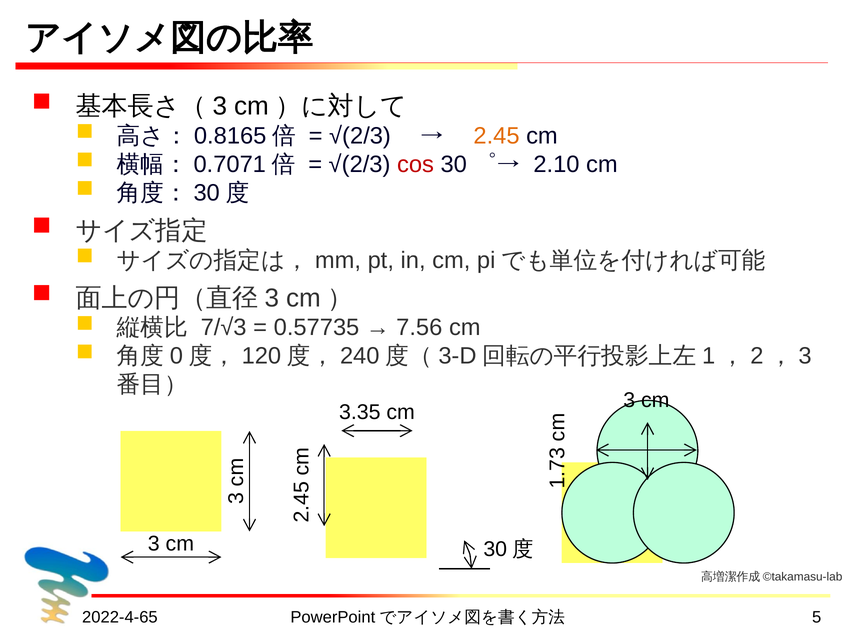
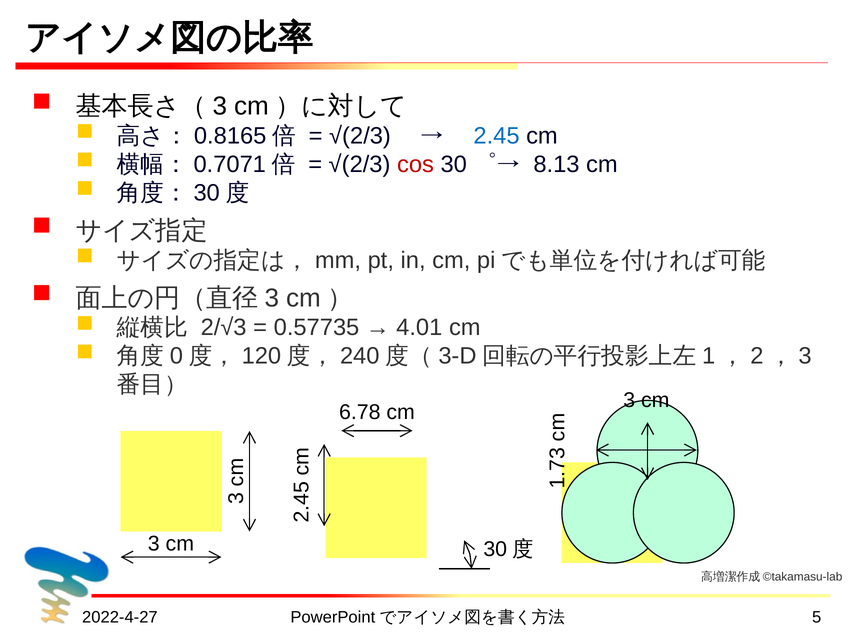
2.45 colour: orange -> blue
2.10: 2.10 -> 8.13
7/√3: 7/√3 -> 2/√3
7.56: 7.56 -> 4.01
3.35: 3.35 -> 6.78
2022-4-65: 2022-4-65 -> 2022-4-27
